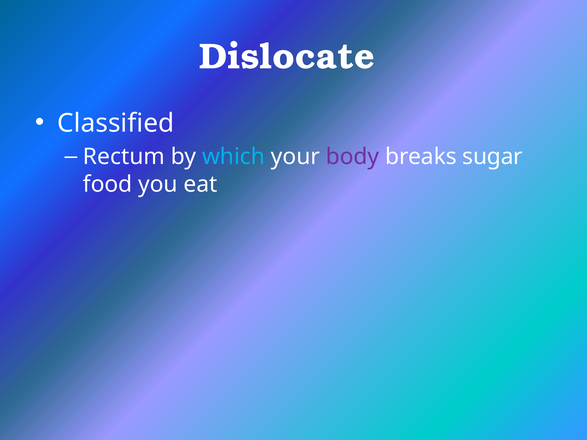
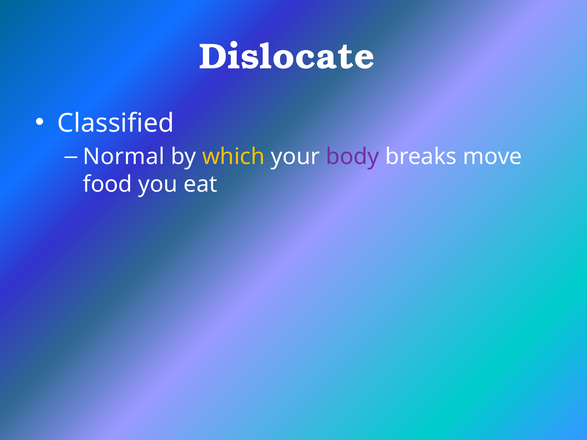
Rectum: Rectum -> Normal
which colour: light blue -> yellow
sugar: sugar -> move
